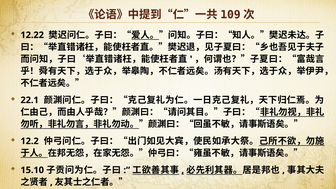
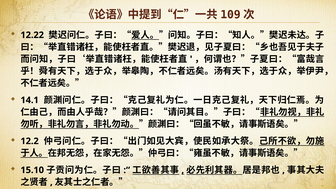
22.1: 22.1 -> 14.1
